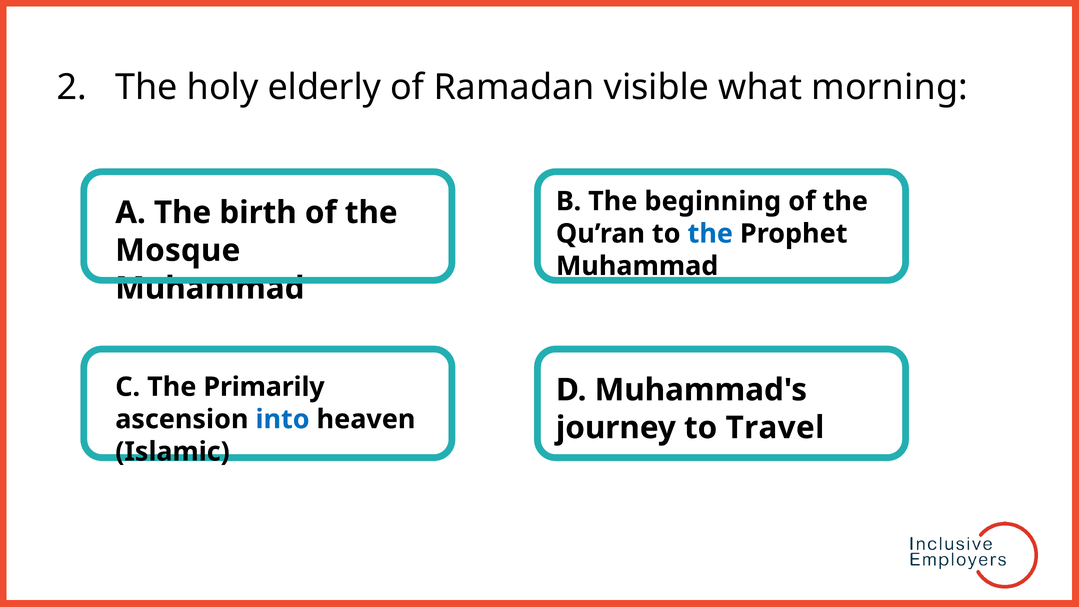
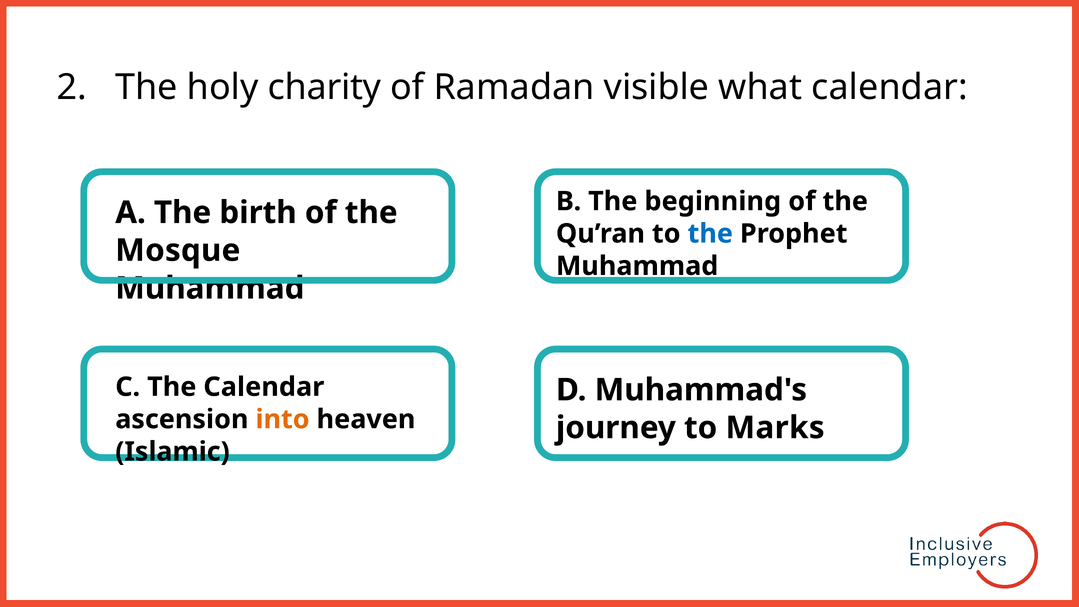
elderly: elderly -> charity
what morning: morning -> calendar
The Primarily: Primarily -> Calendar
into colour: blue -> orange
Travel: Travel -> Marks
